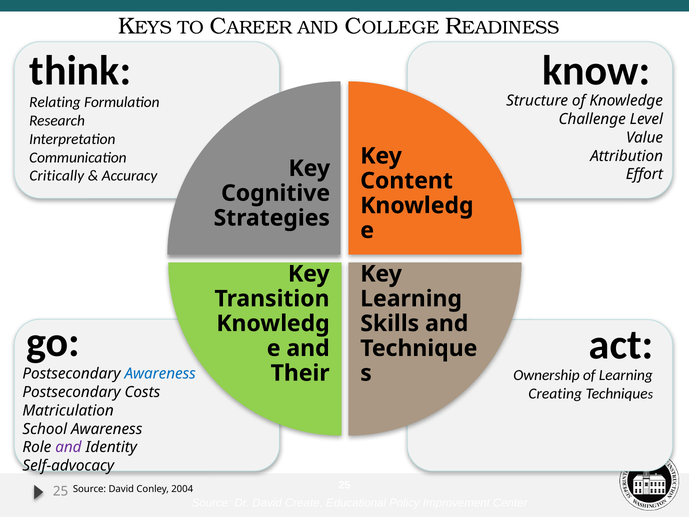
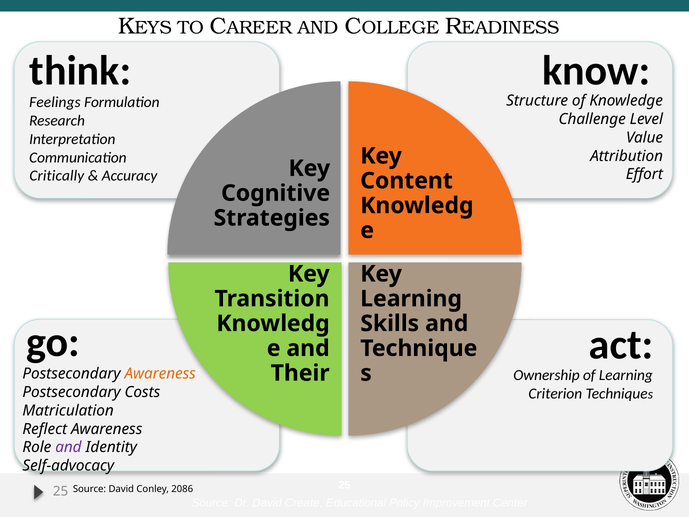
Relating: Relating -> Feelings
Awareness at (160, 374) colour: blue -> orange
Creating: Creating -> Criterion
School: School -> Reflect
2004: 2004 -> 2086
